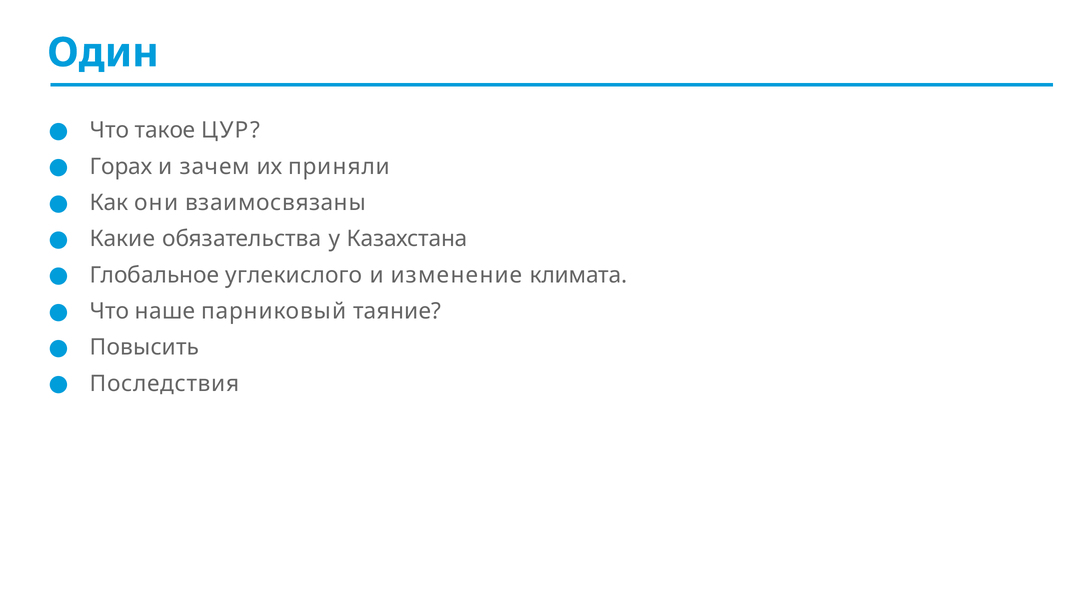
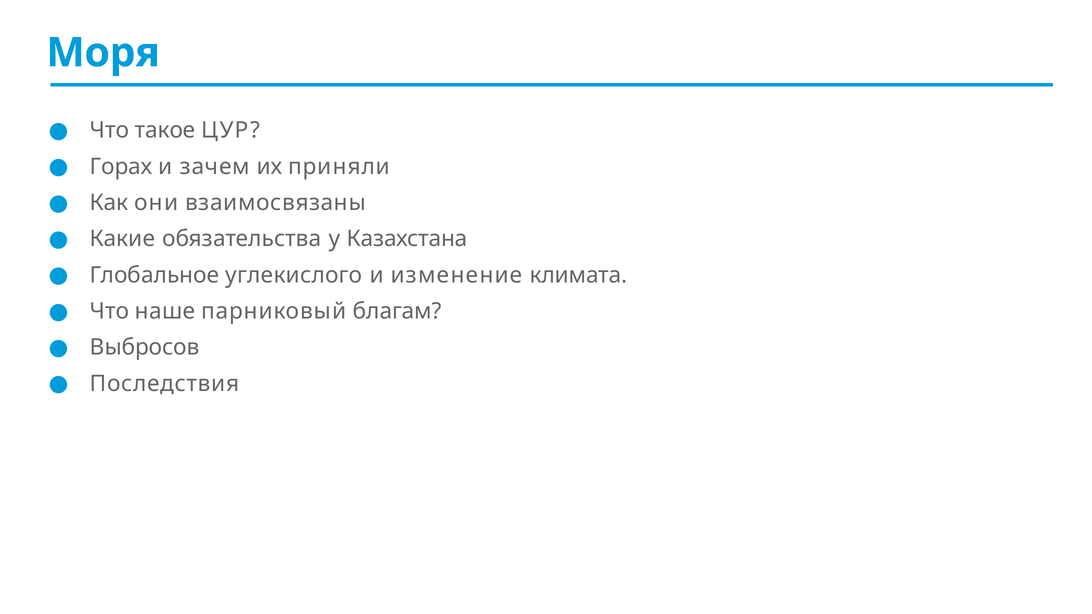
Один: Один -> Моря
таяние: таяние -> благам
Повысить: Повысить -> Выбросов
